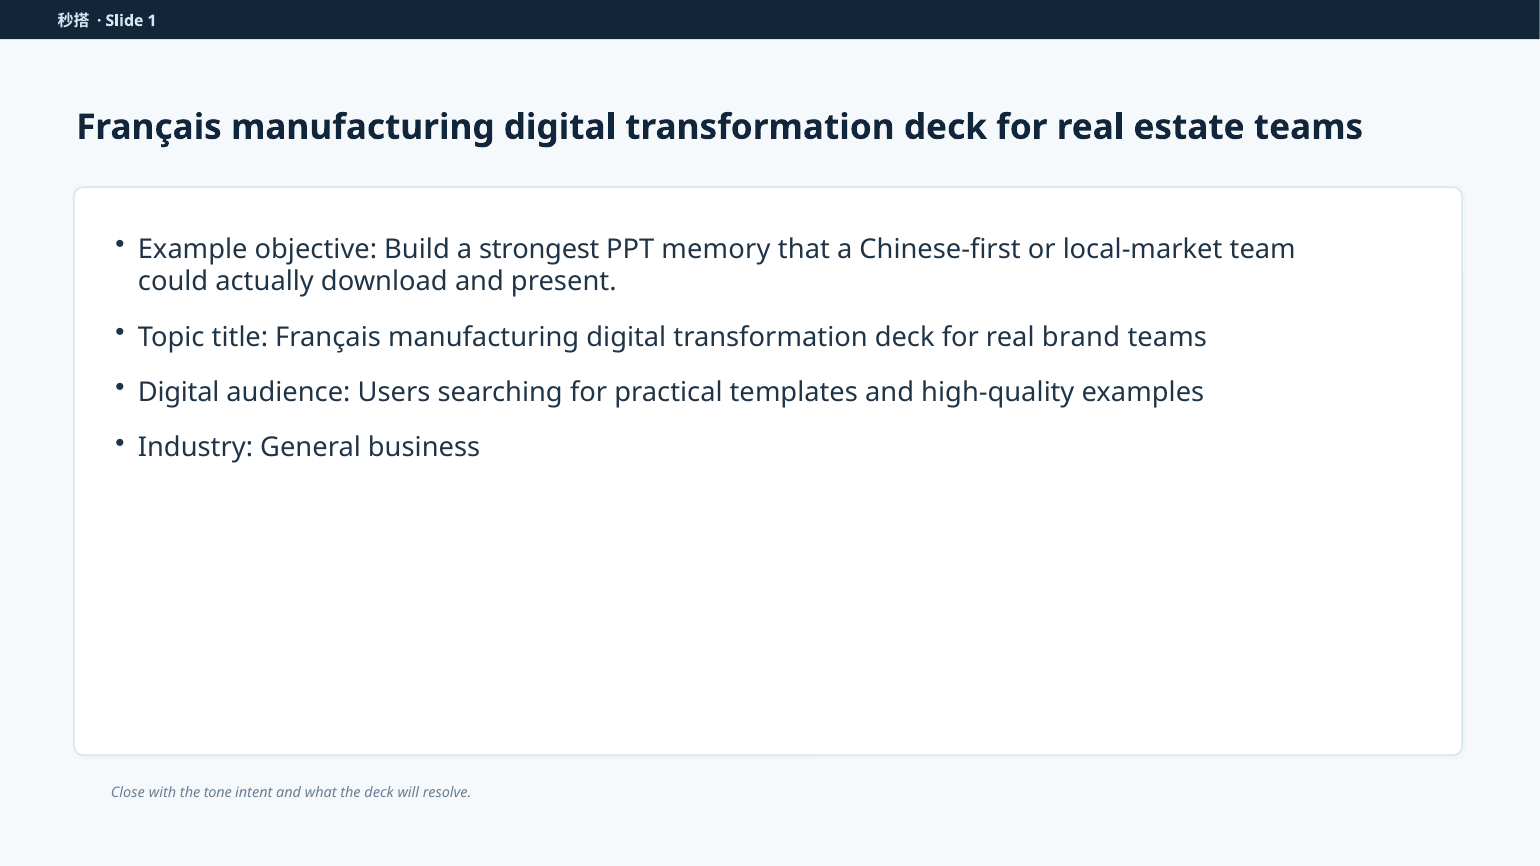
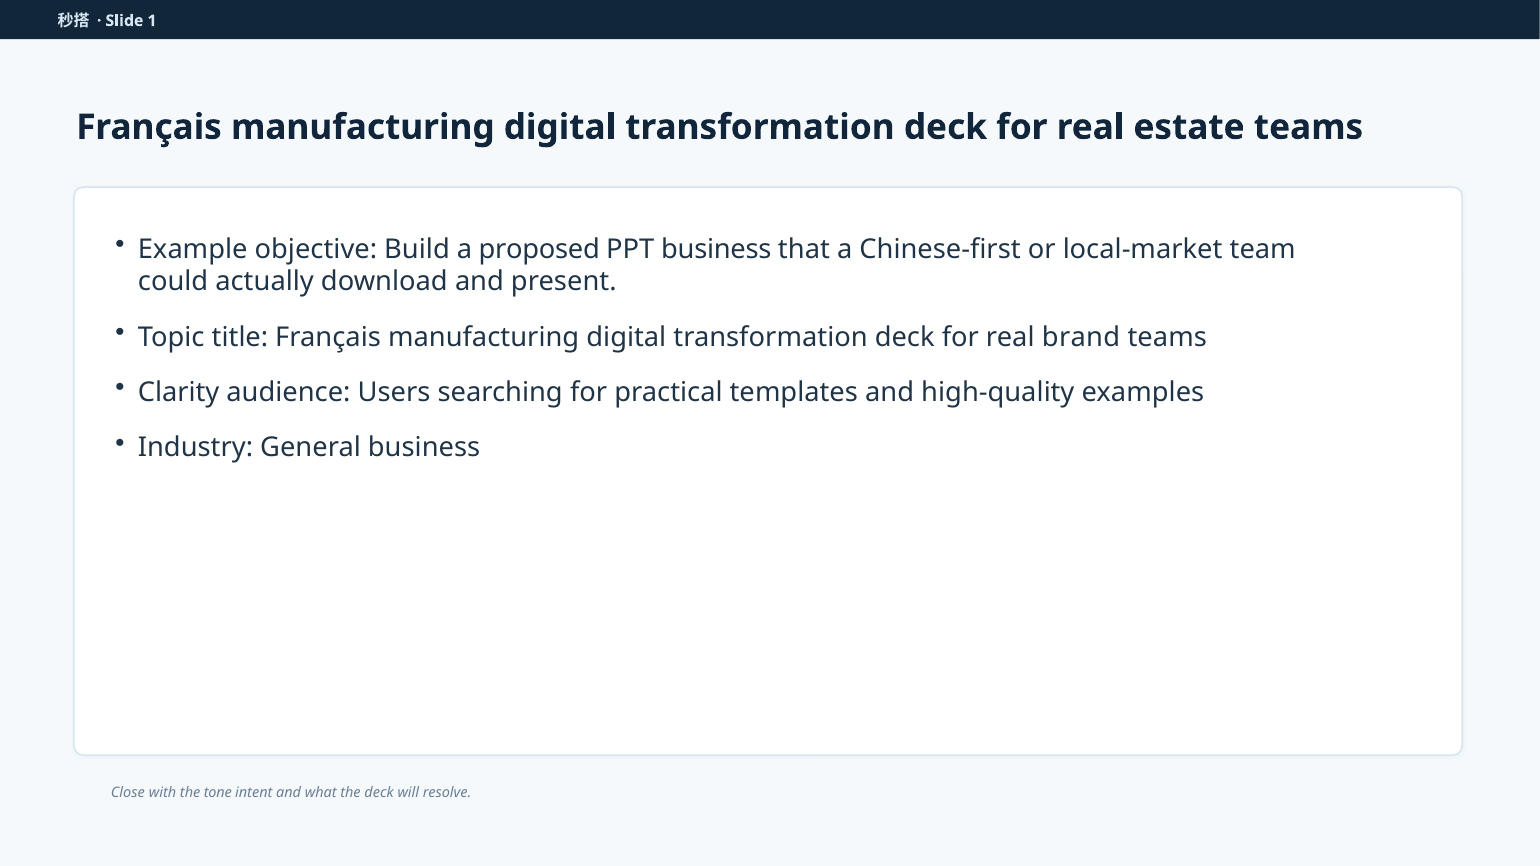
strongest: strongest -> proposed
PPT memory: memory -> business
Digital at (179, 392): Digital -> Clarity
